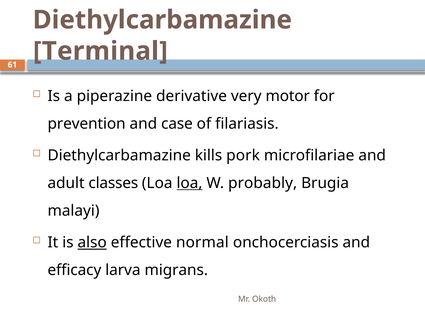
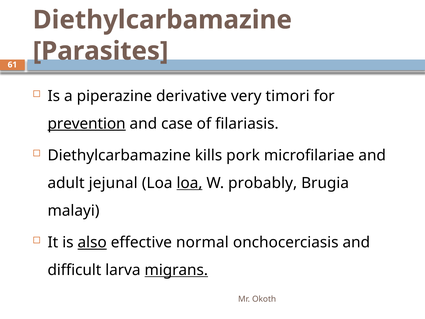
Terminal: Terminal -> Parasites
motor: motor -> timori
prevention underline: none -> present
classes: classes -> jejunal
efficacy: efficacy -> difficult
migrans underline: none -> present
